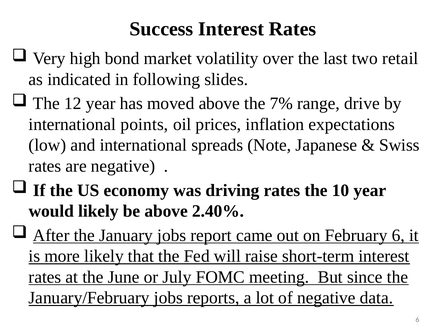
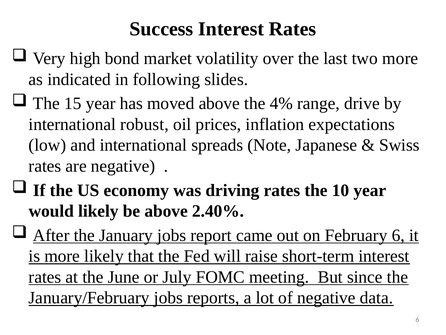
two retail: retail -> more
12: 12 -> 15
7%: 7% -> 4%
points: points -> robust
